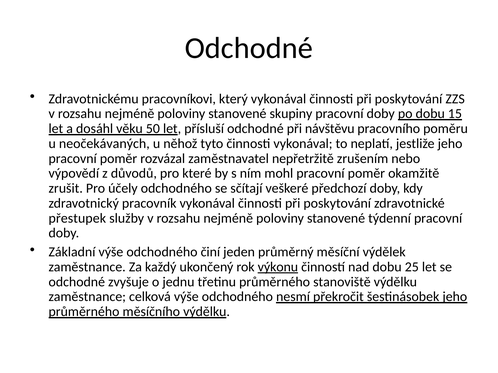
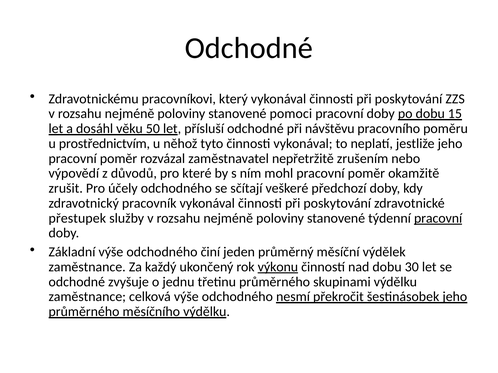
skupiny: skupiny -> pomoci
neočekávaných: neočekávaných -> prostřednictvím
pracovní at (438, 218) underline: none -> present
25: 25 -> 30
stanoviště: stanoviště -> skupinami
